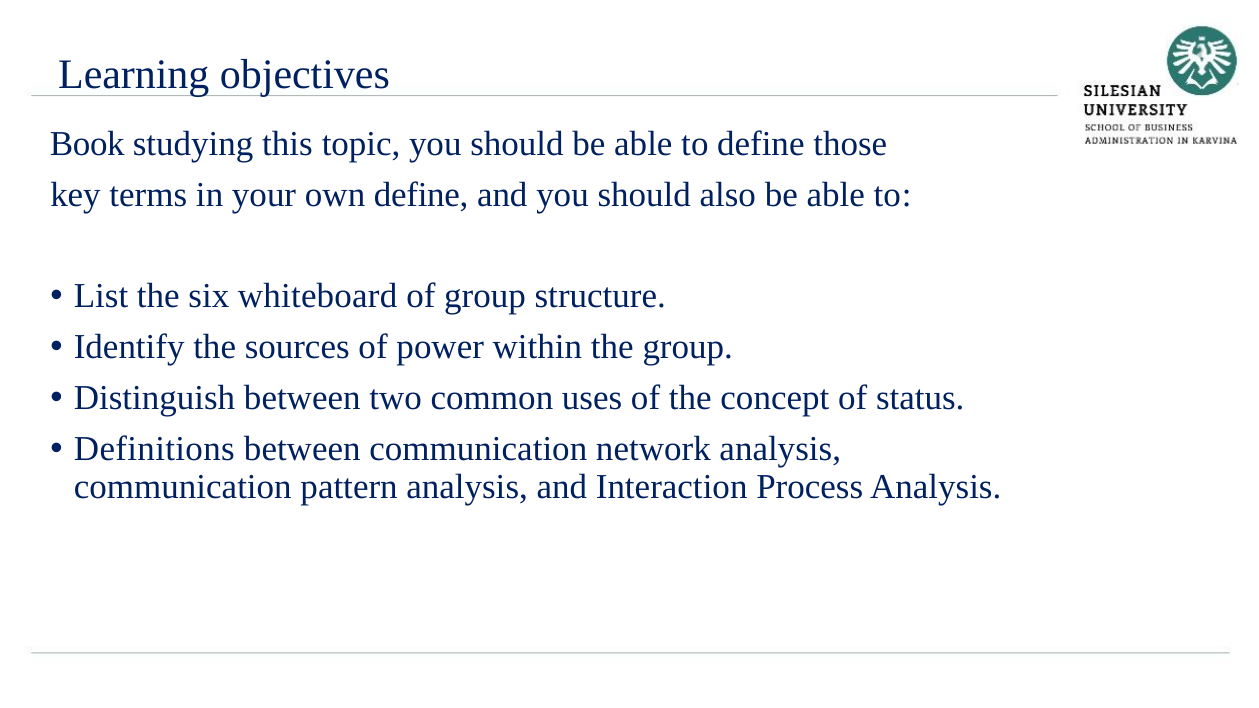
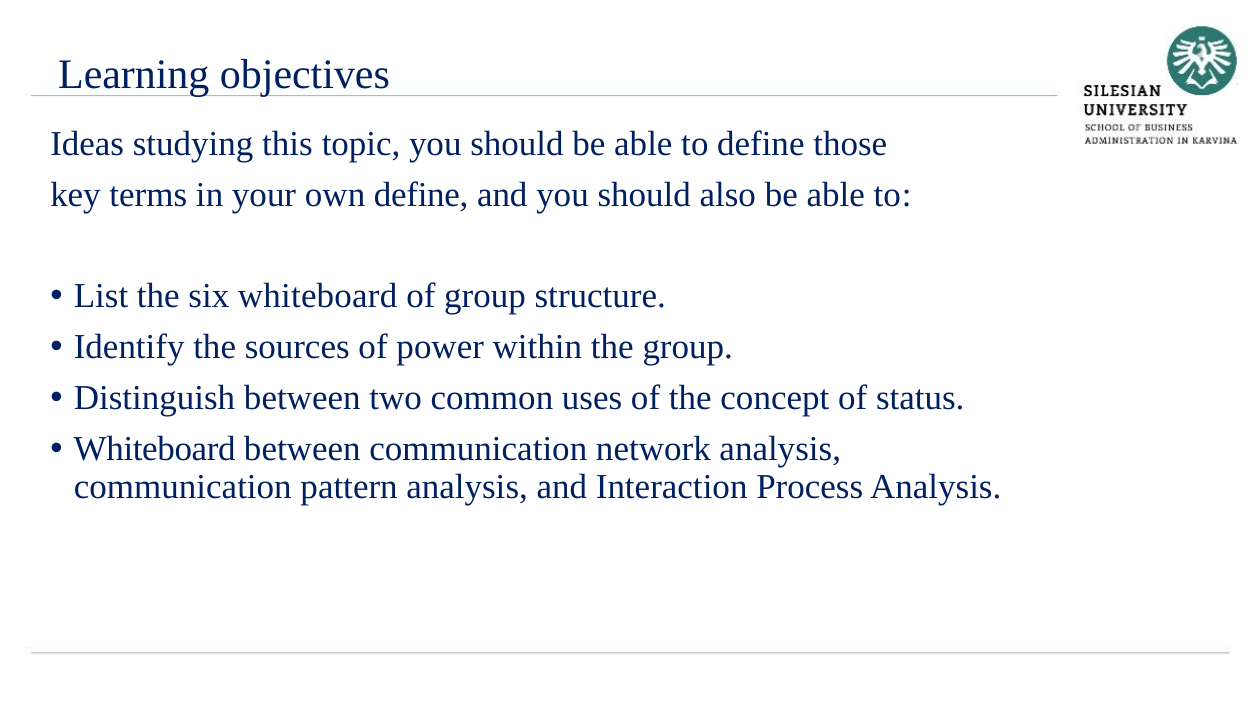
Book: Book -> Ideas
Definitions at (154, 449): Definitions -> Whiteboard
